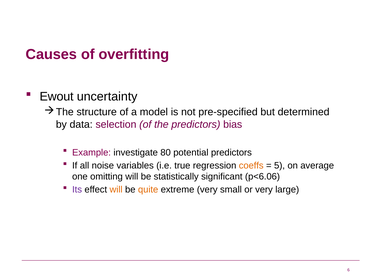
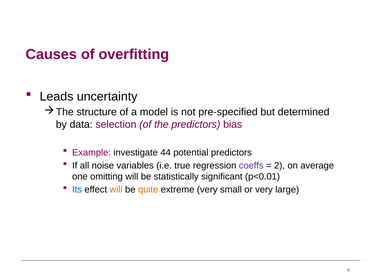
Ewout: Ewout -> Leads
80: 80 -> 44
coeffs colour: orange -> purple
5: 5 -> 2
p<6.06: p<6.06 -> p<0.01
Its colour: purple -> blue
